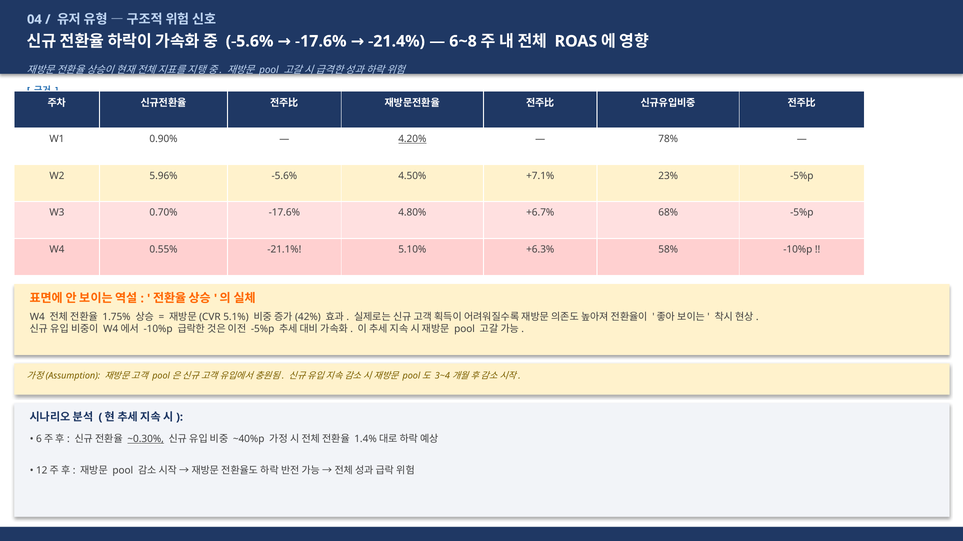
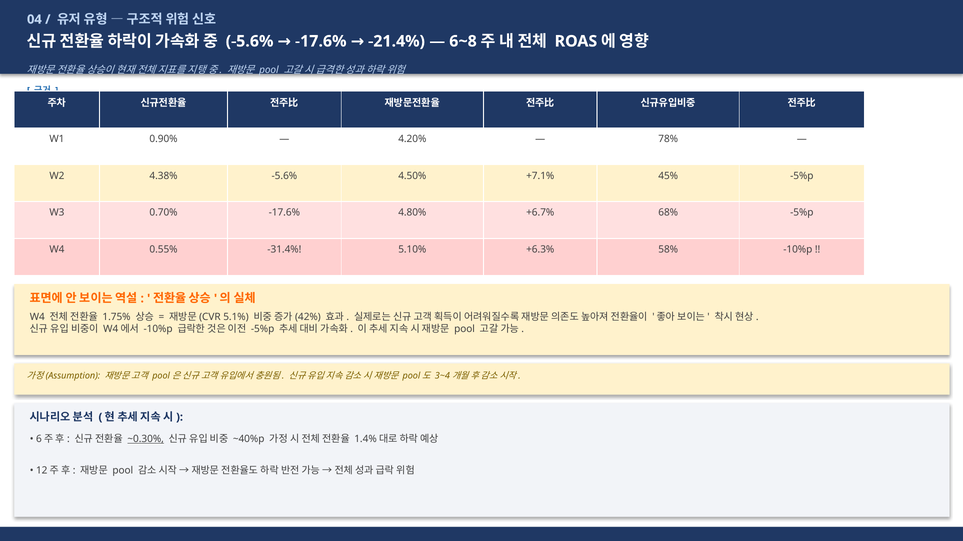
4.20% underline: present -> none
5.96%: 5.96% -> 4.38%
23%: 23% -> 45%
-21.1%: -21.1% -> -31.4%
